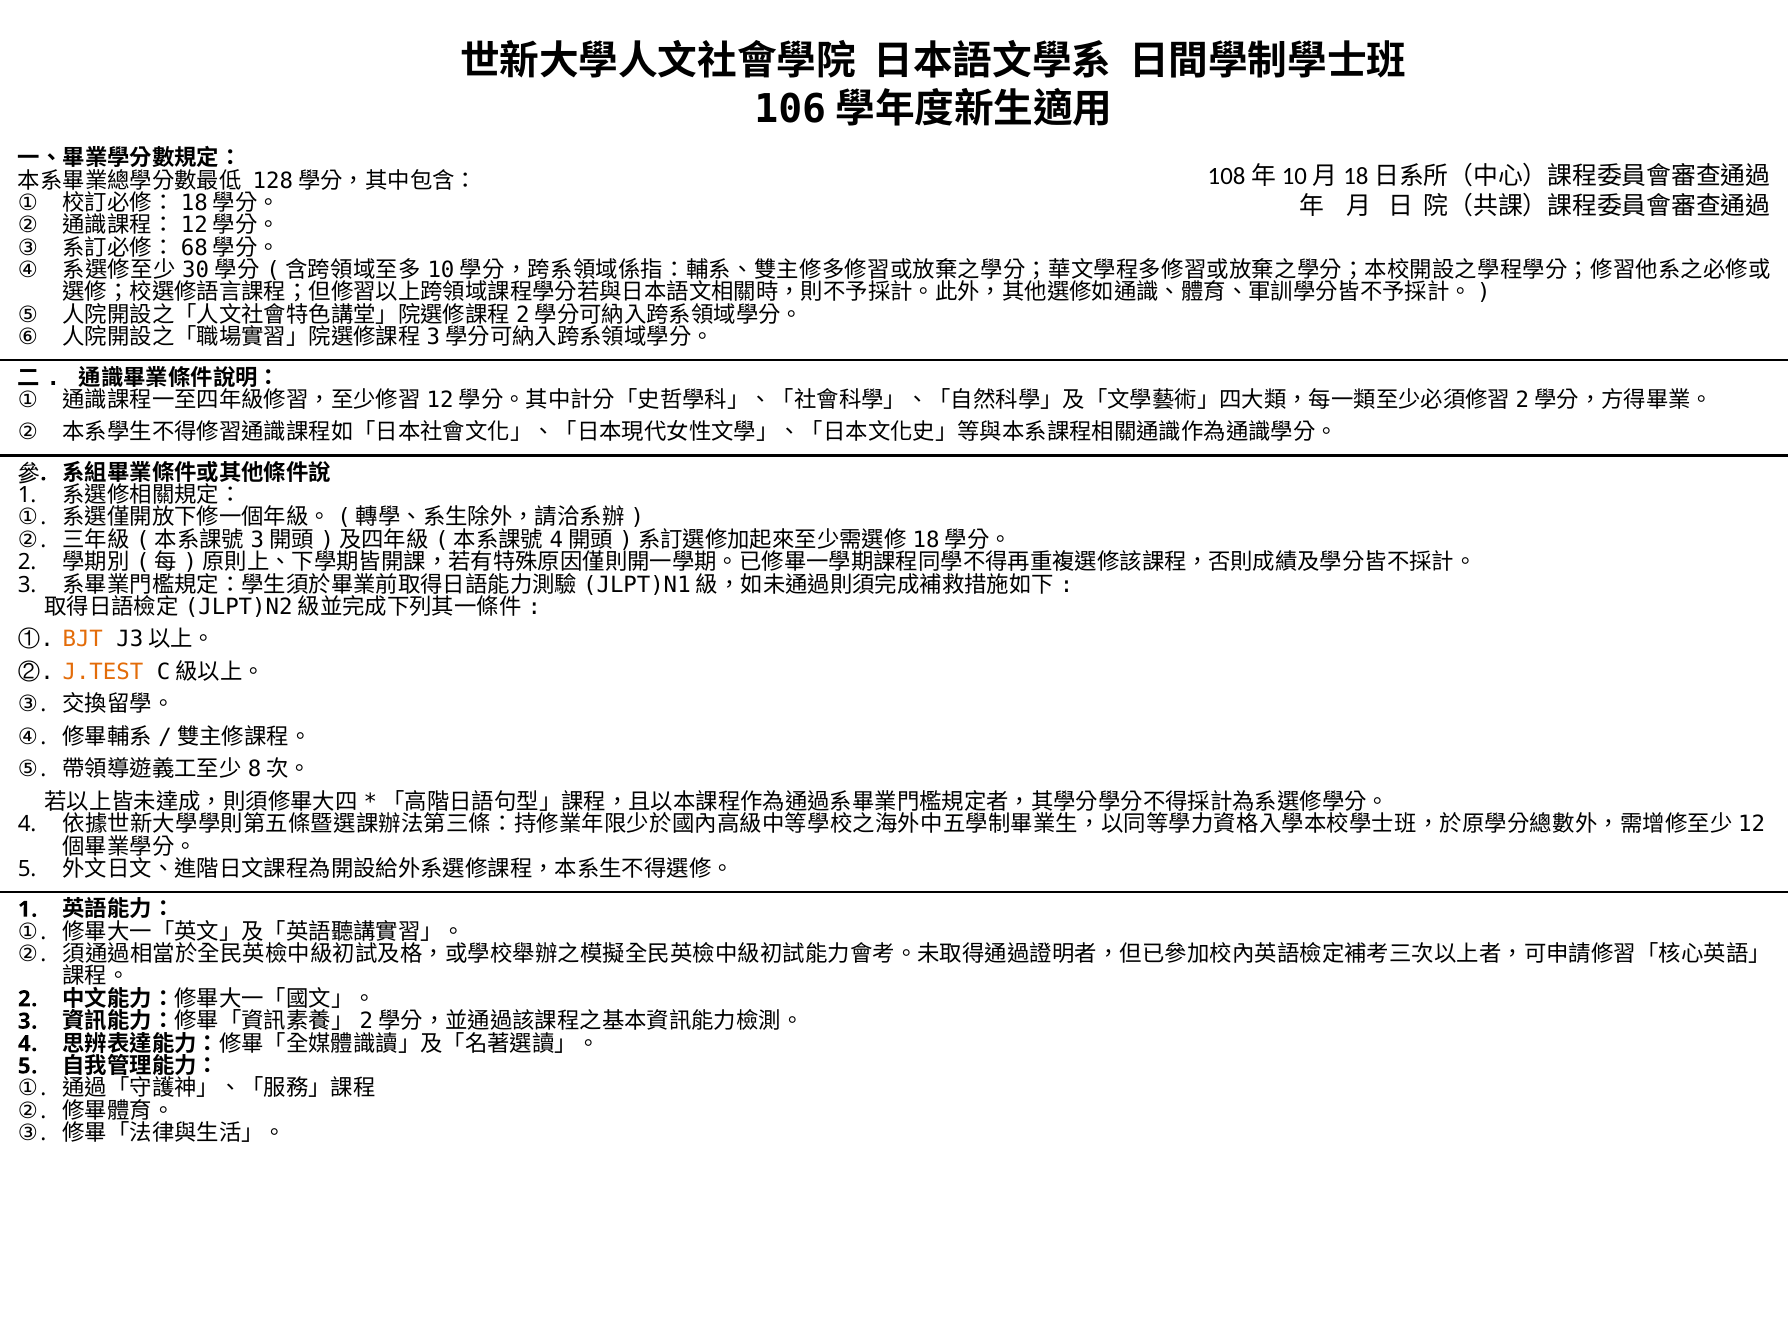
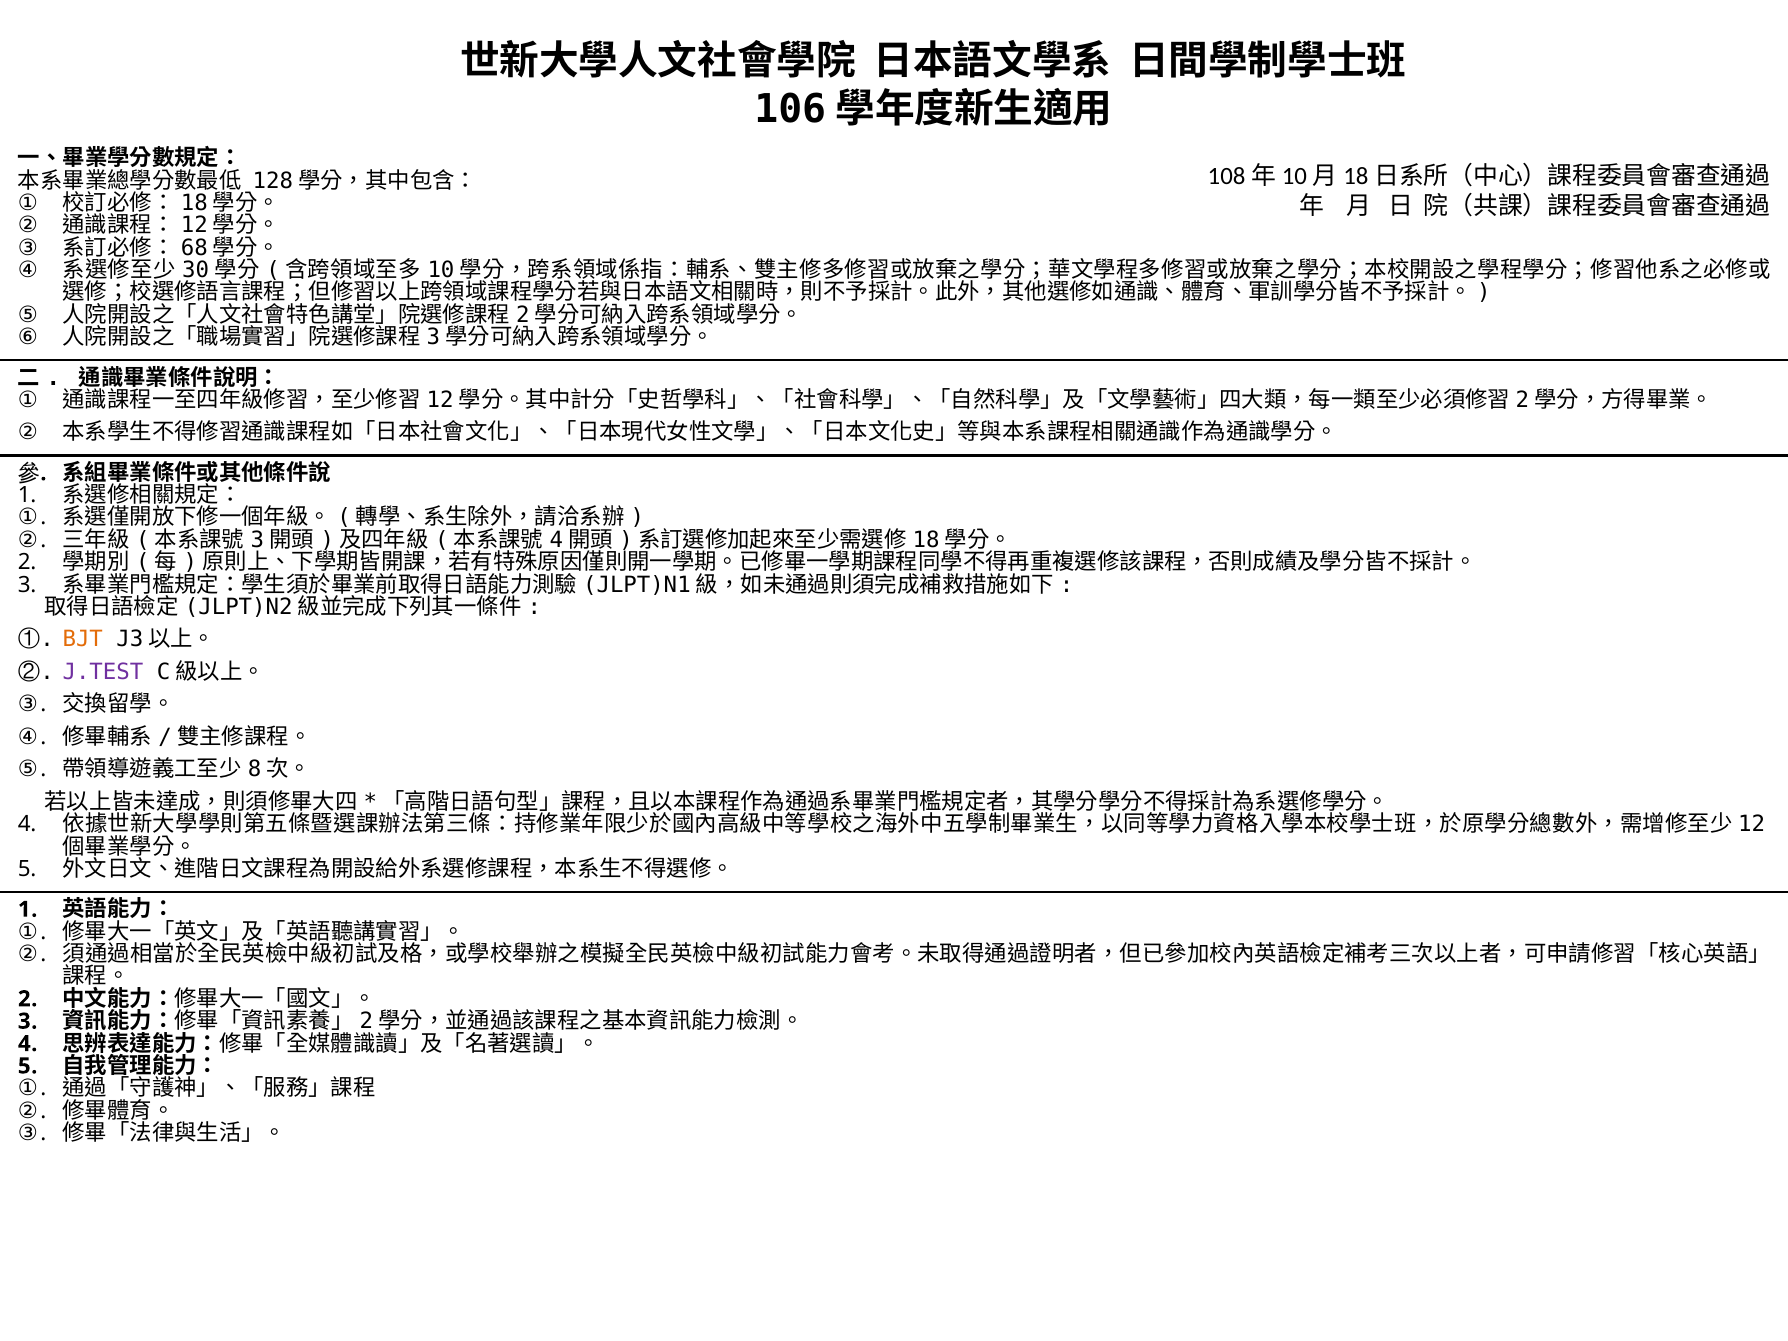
J.TEST colour: orange -> purple
